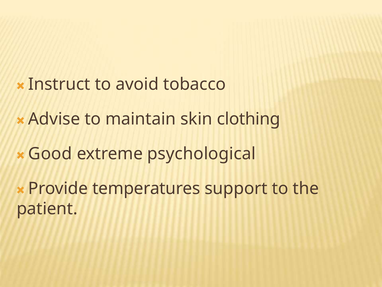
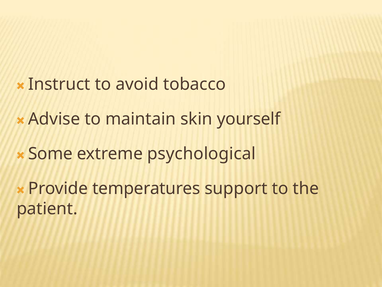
clothing: clothing -> yourself
Good: Good -> Some
